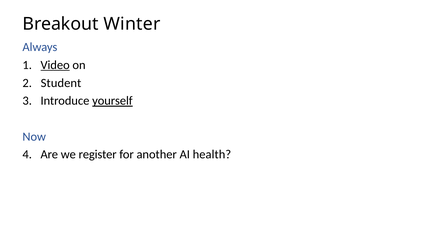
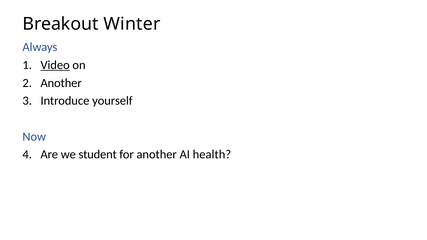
Student at (61, 83): Student -> Another
yourself underline: present -> none
register: register -> student
